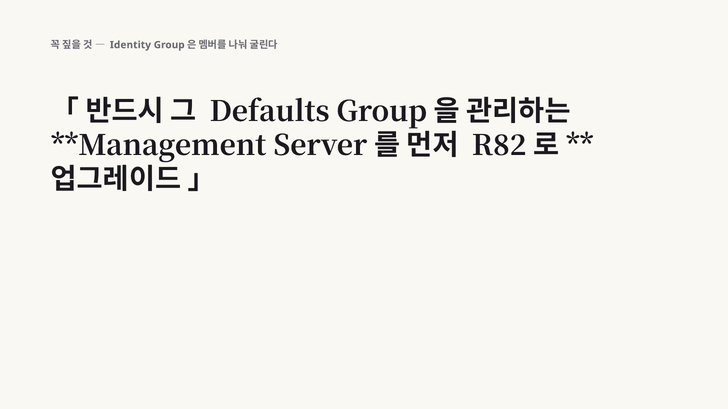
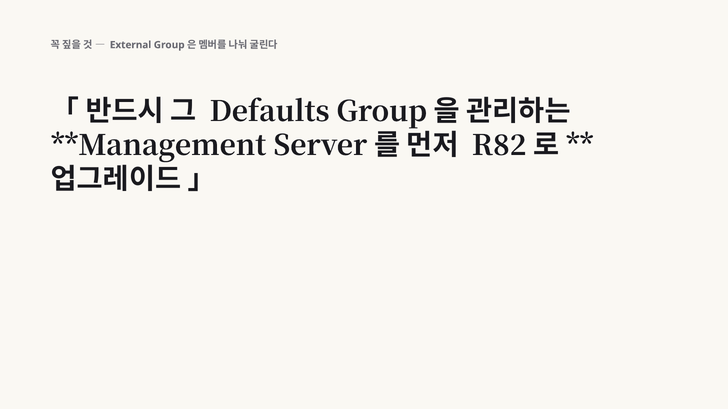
Identity: Identity -> External
